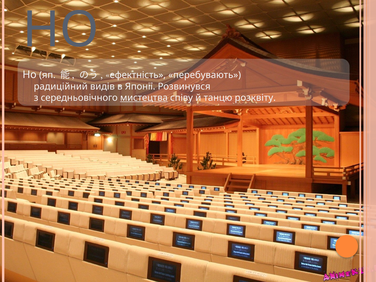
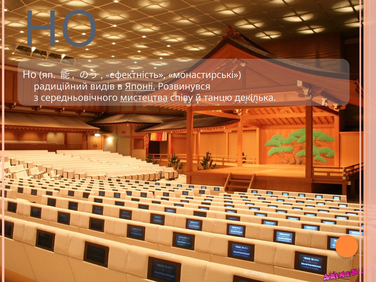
перебувають: перебувають -> монастирські
Японії underline: none -> present
розквіту: розквіту -> декілька
